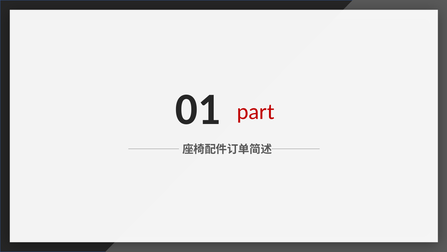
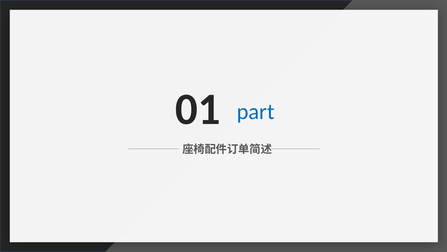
part colour: red -> blue
